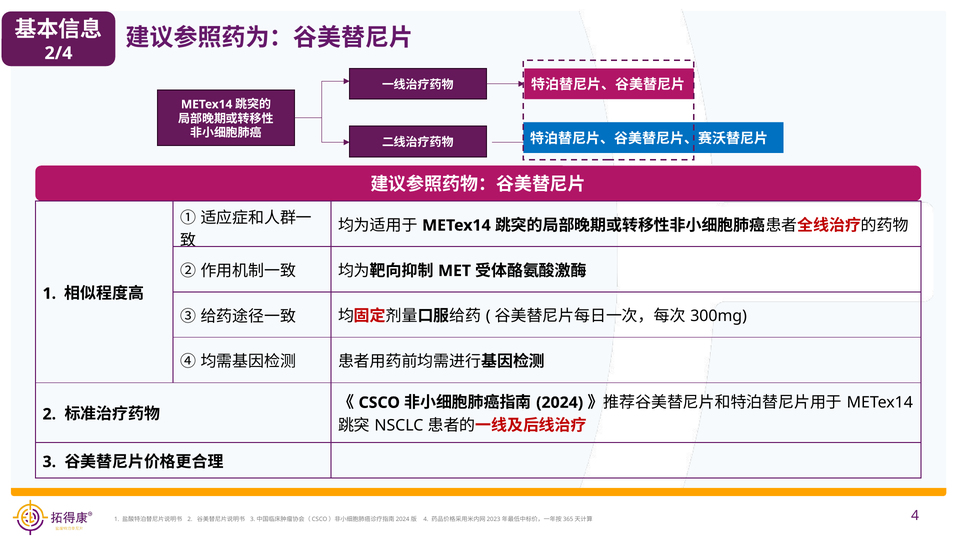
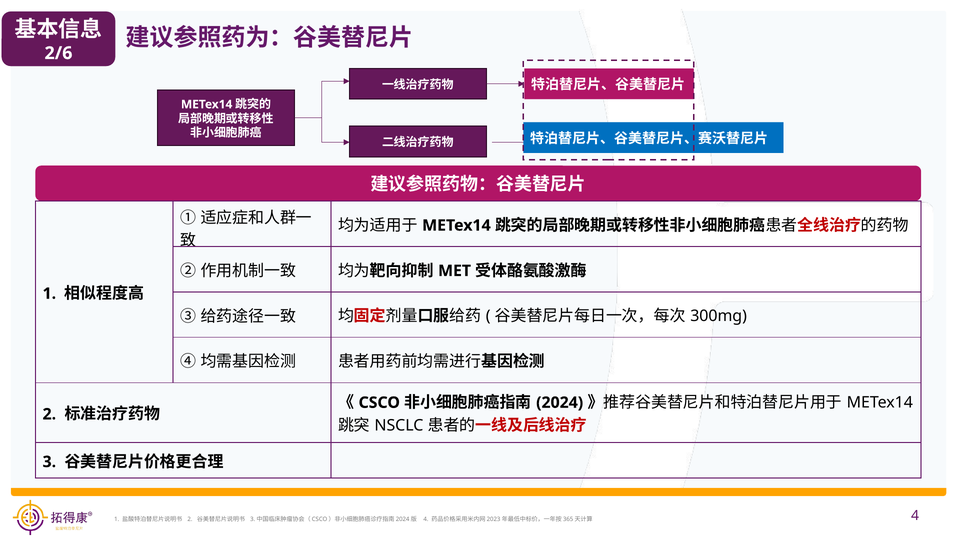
2/4: 2/4 -> 2/6
